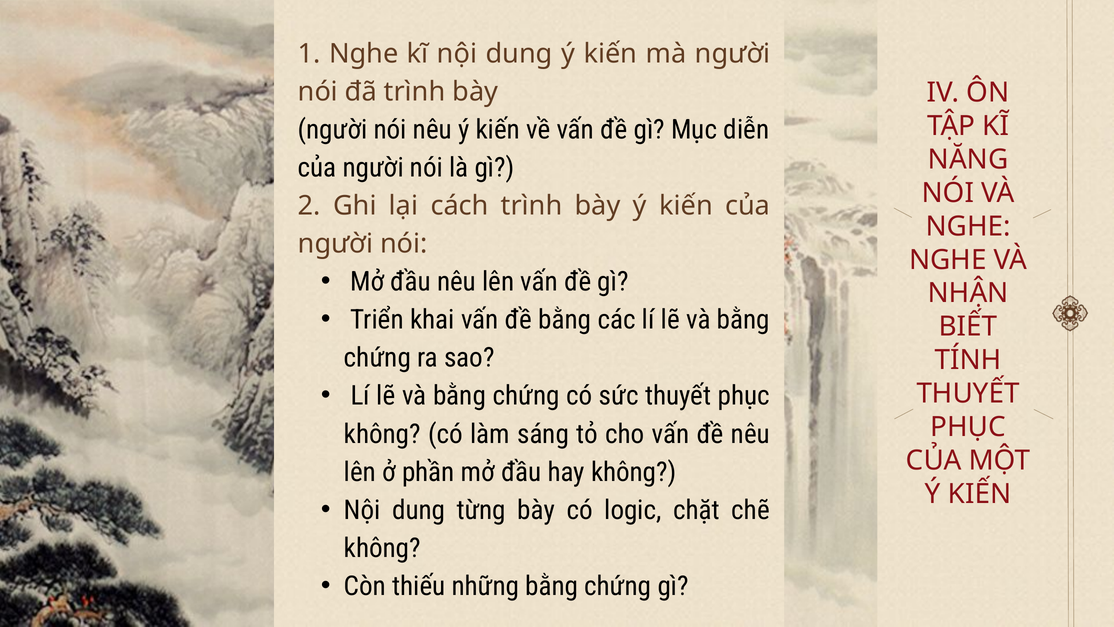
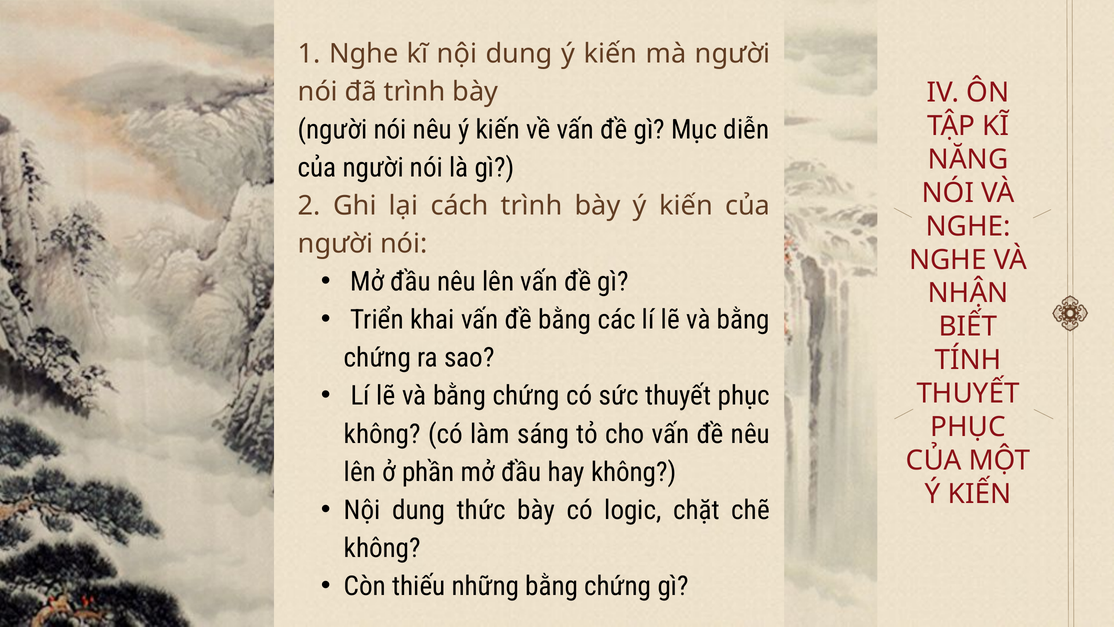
từng: từng -> thức
